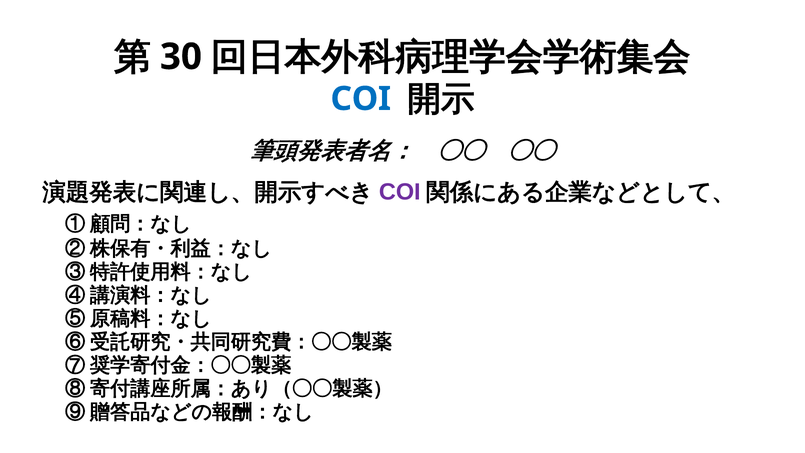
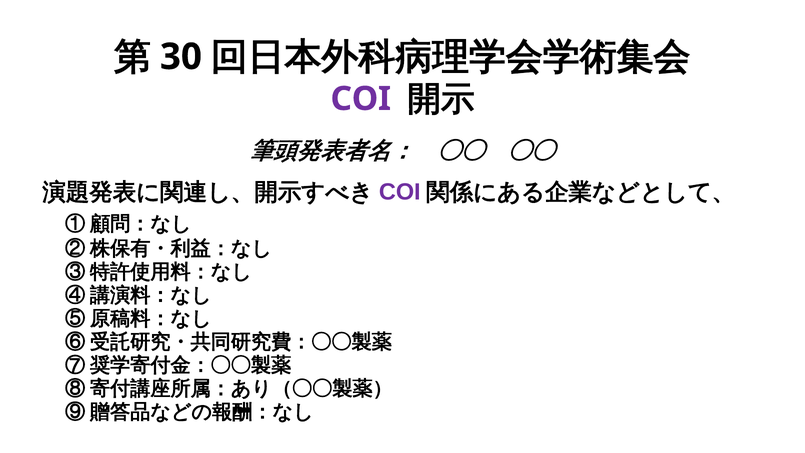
COI at (361, 99) colour: blue -> purple
